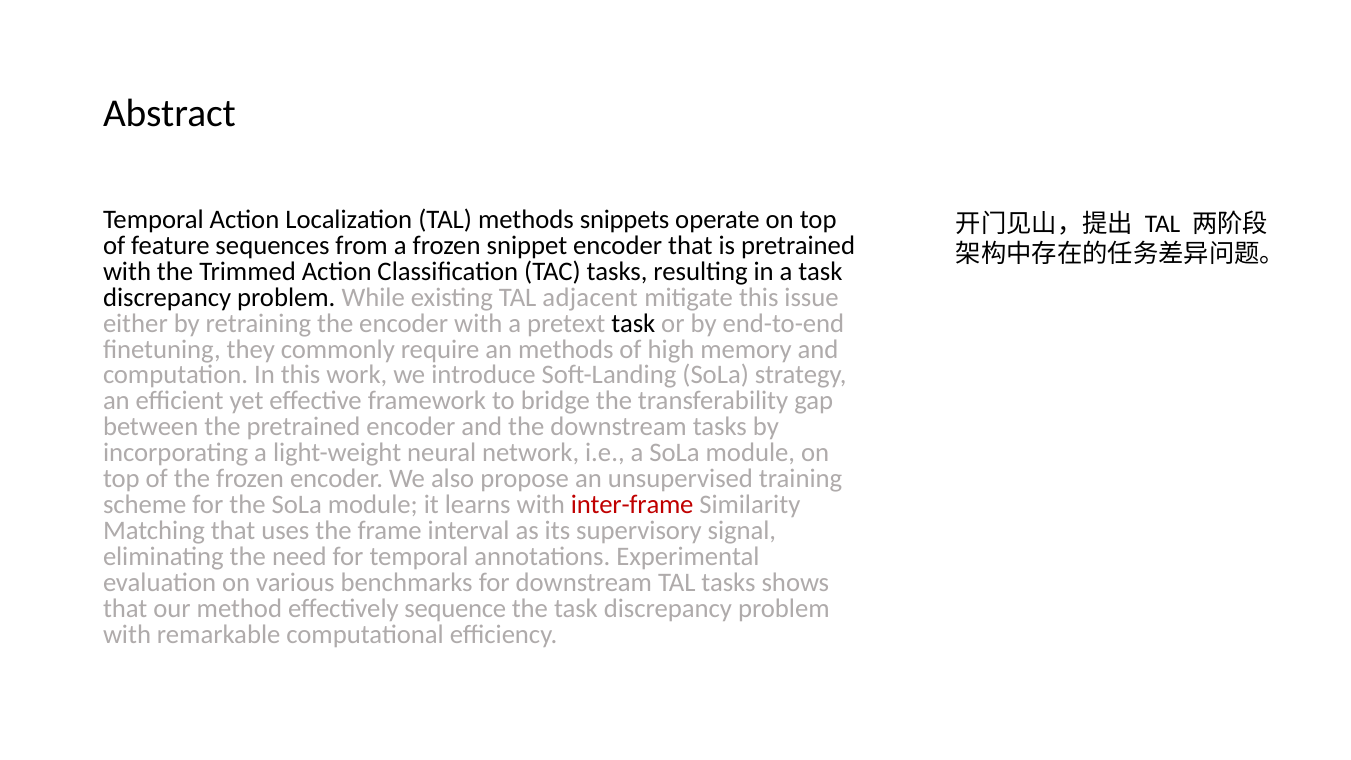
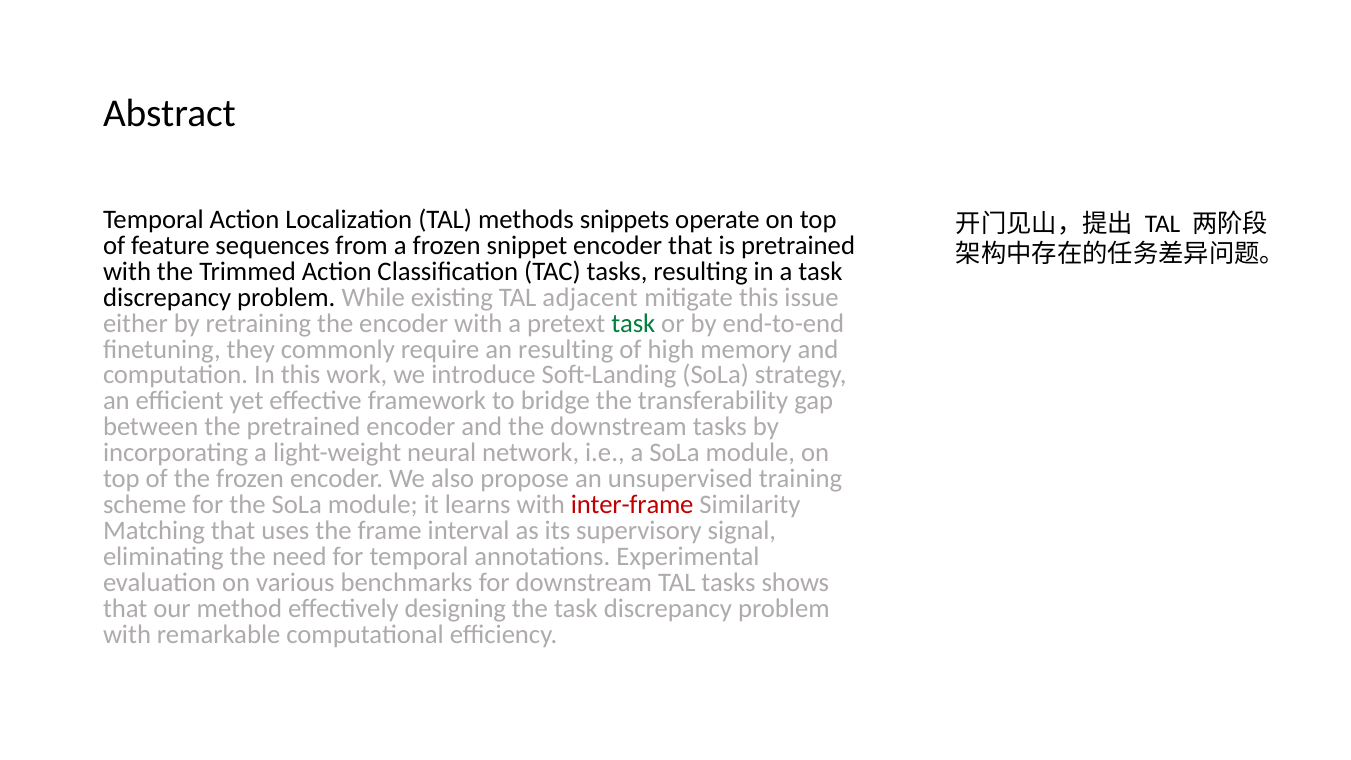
task at (633, 323) colour: black -> green
an methods: methods -> resulting
sequence: sequence -> designing
